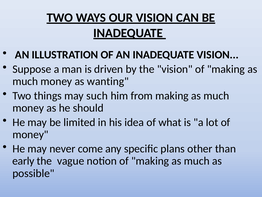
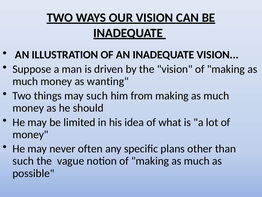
come: come -> often
early at (23, 161): early -> such
